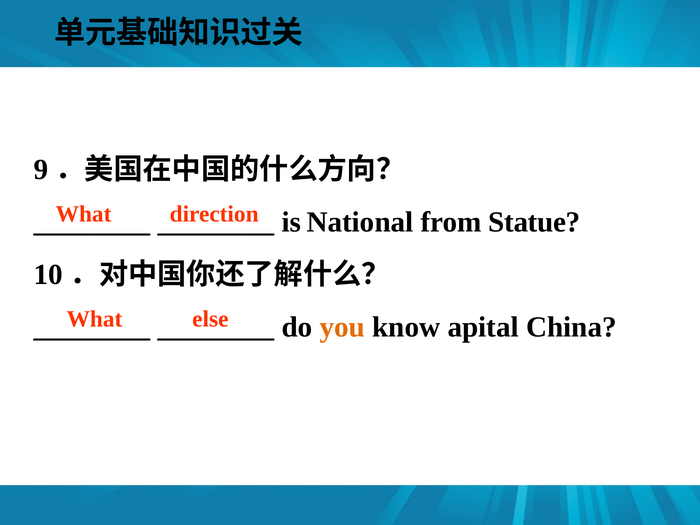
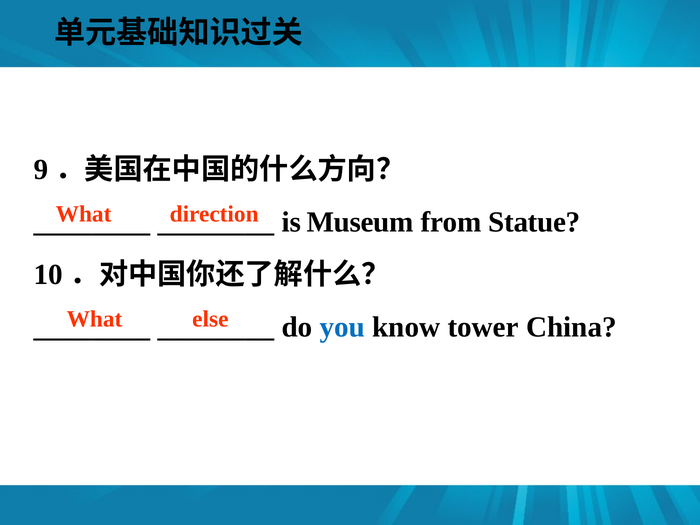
National: National -> Museum
you colour: orange -> blue
apital: apital -> tower
